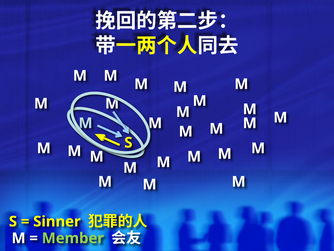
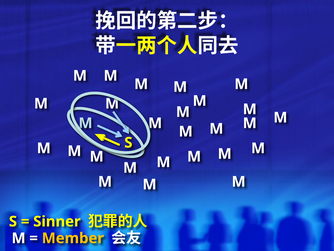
Member colour: light green -> yellow
